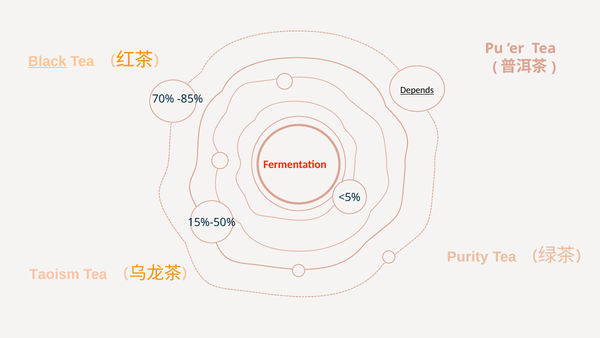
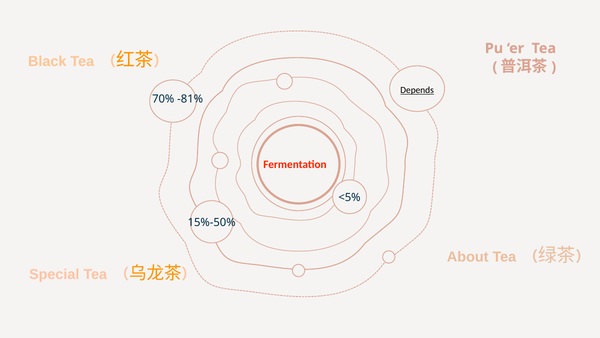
Black underline: present -> none
-85%: -85% -> -81%
Purity: Purity -> About
Taoism: Taoism -> Special
